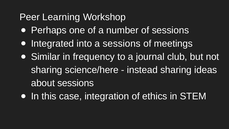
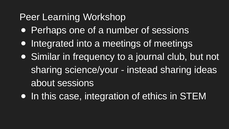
a sessions: sessions -> meetings
science/here: science/here -> science/your
